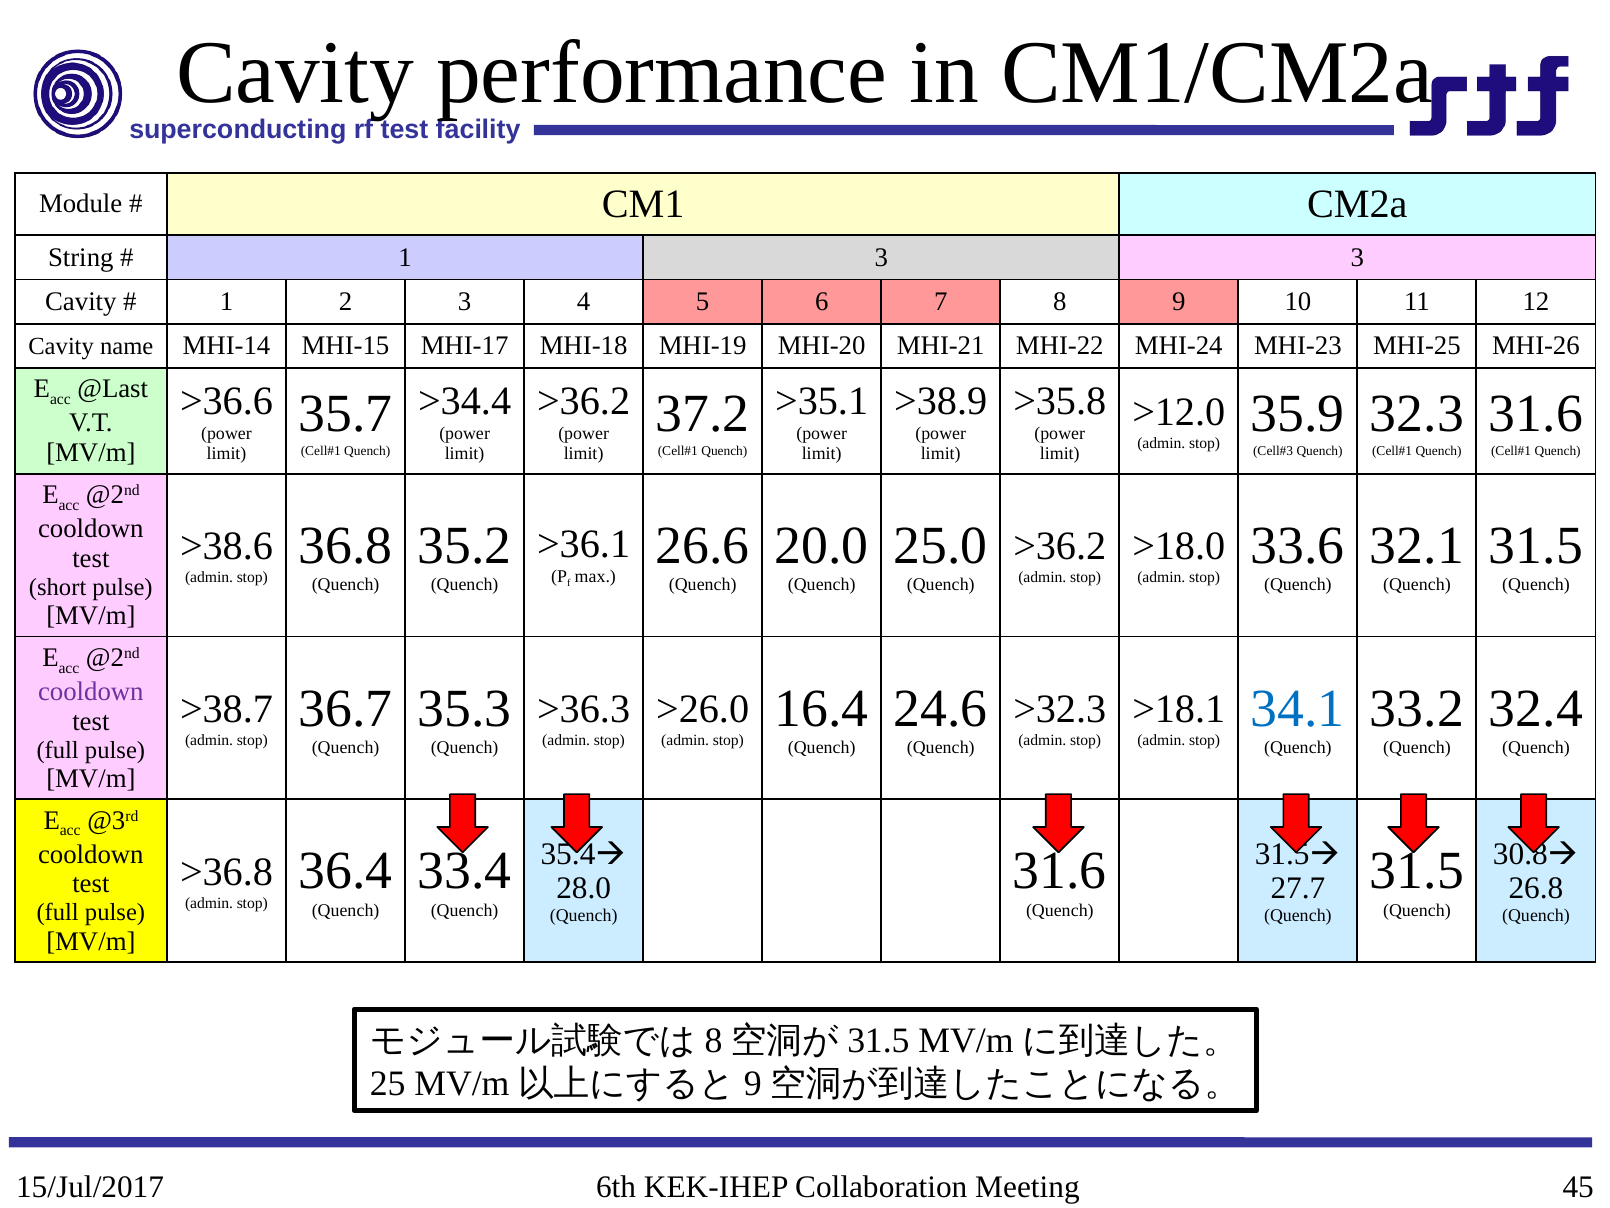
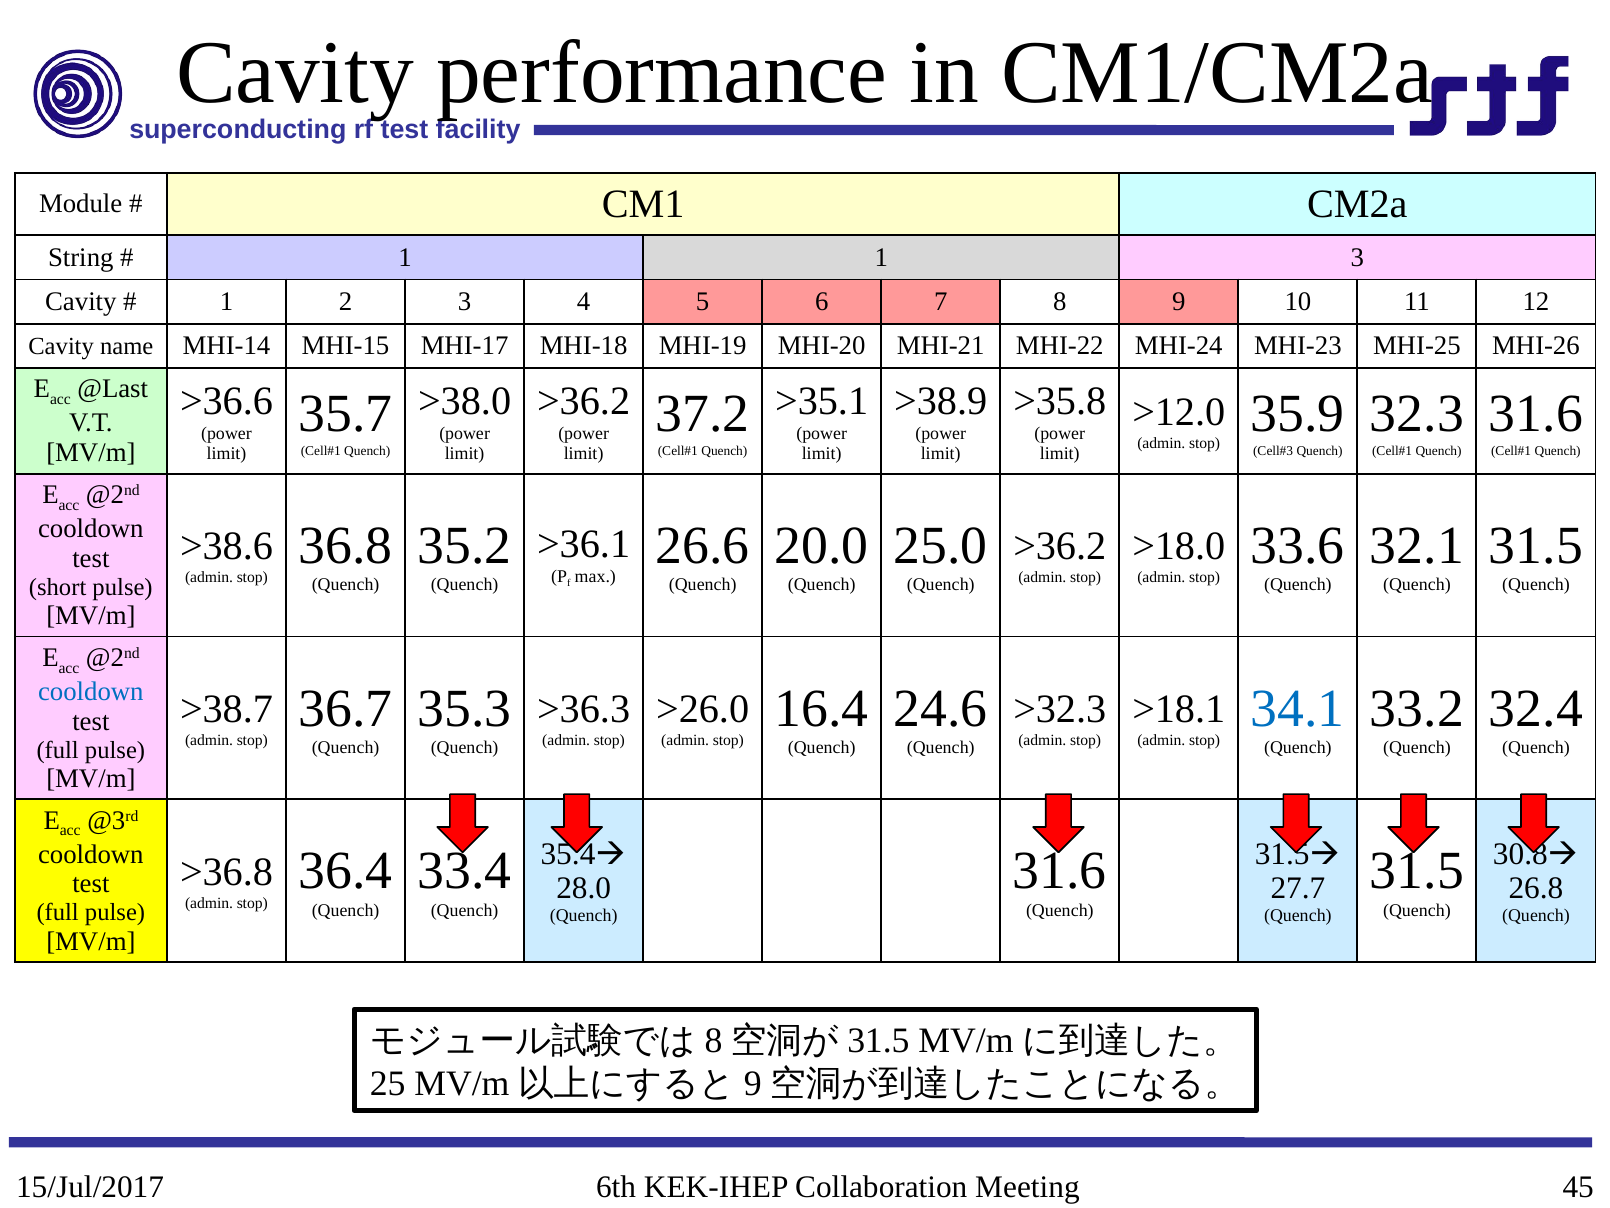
1 3: 3 -> 1
>34.4: >34.4 -> >38.0
cooldown at (91, 691) colour: purple -> blue
